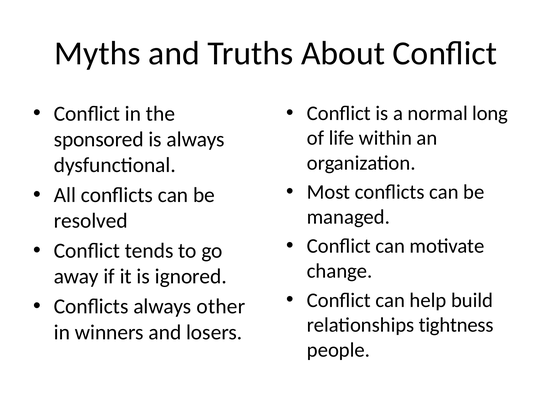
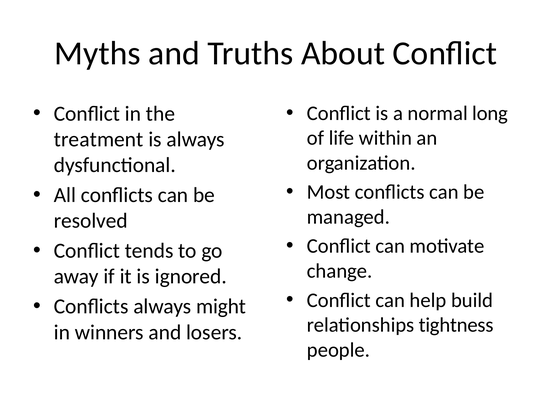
sponsored: sponsored -> treatment
other: other -> might
